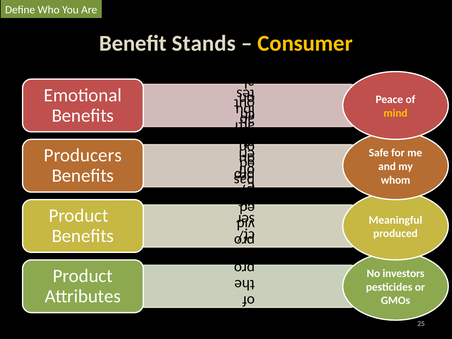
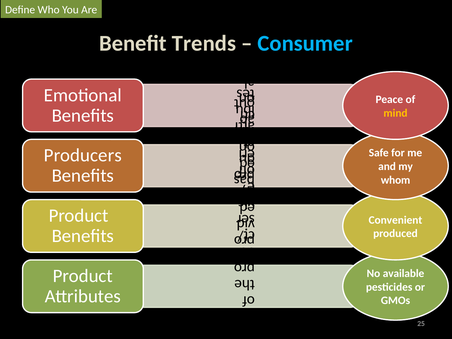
Stands: Stands -> Trends
Consumer colour: yellow -> light blue
Meaningful: Meaningful -> Convenient
investors: investors -> available
